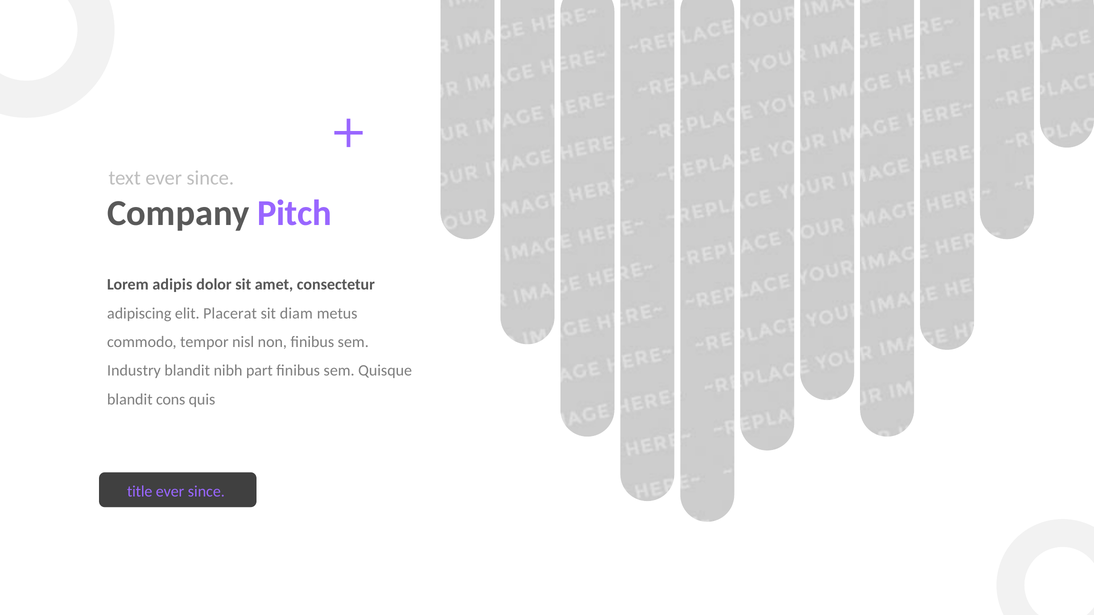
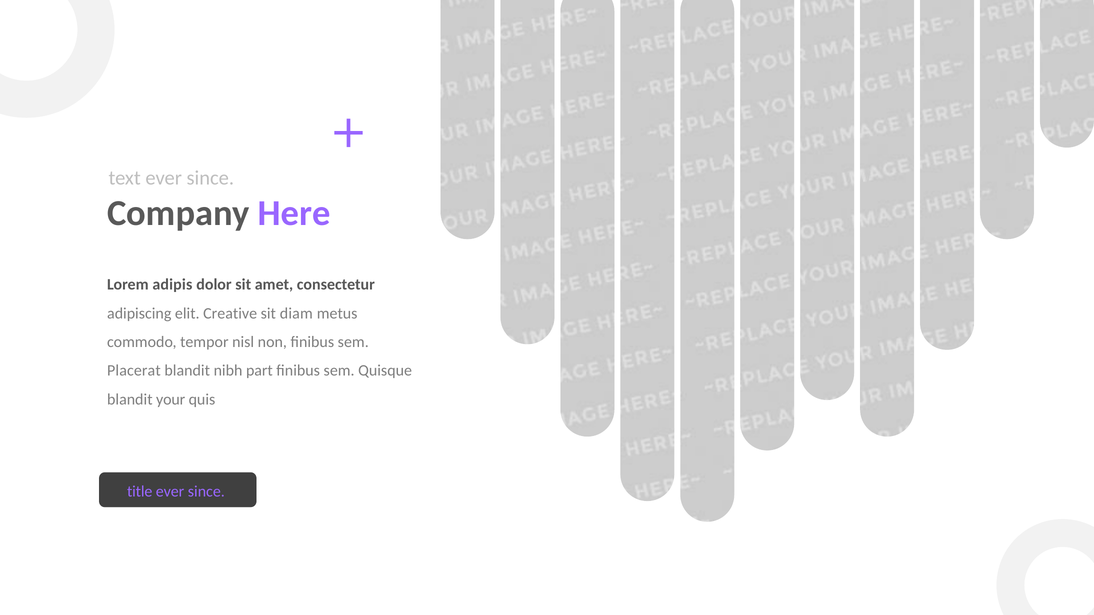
Pitch: Pitch -> Here
Placerat: Placerat -> Creative
Industry: Industry -> Placerat
cons: cons -> your
